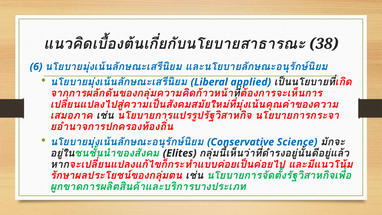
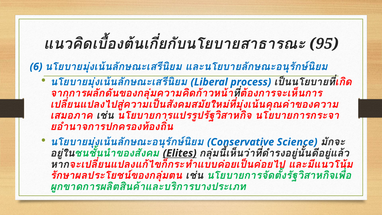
38: 38 -> 95
applied: applied -> process
Elites underline: none -> present
